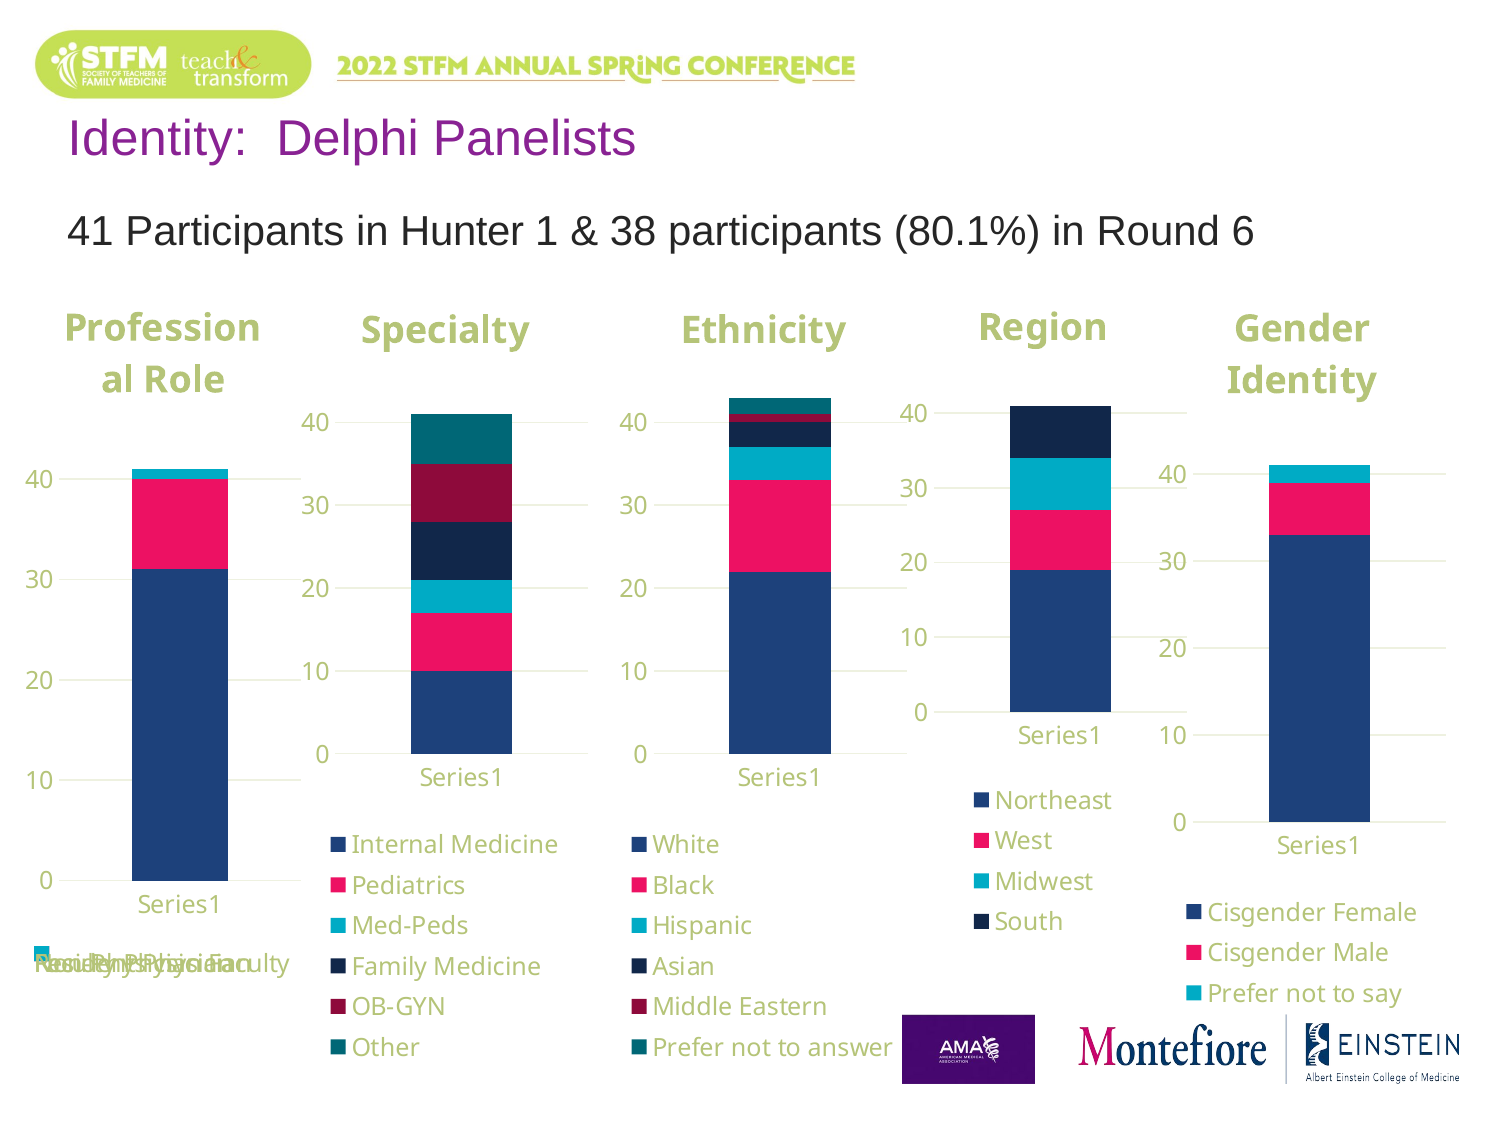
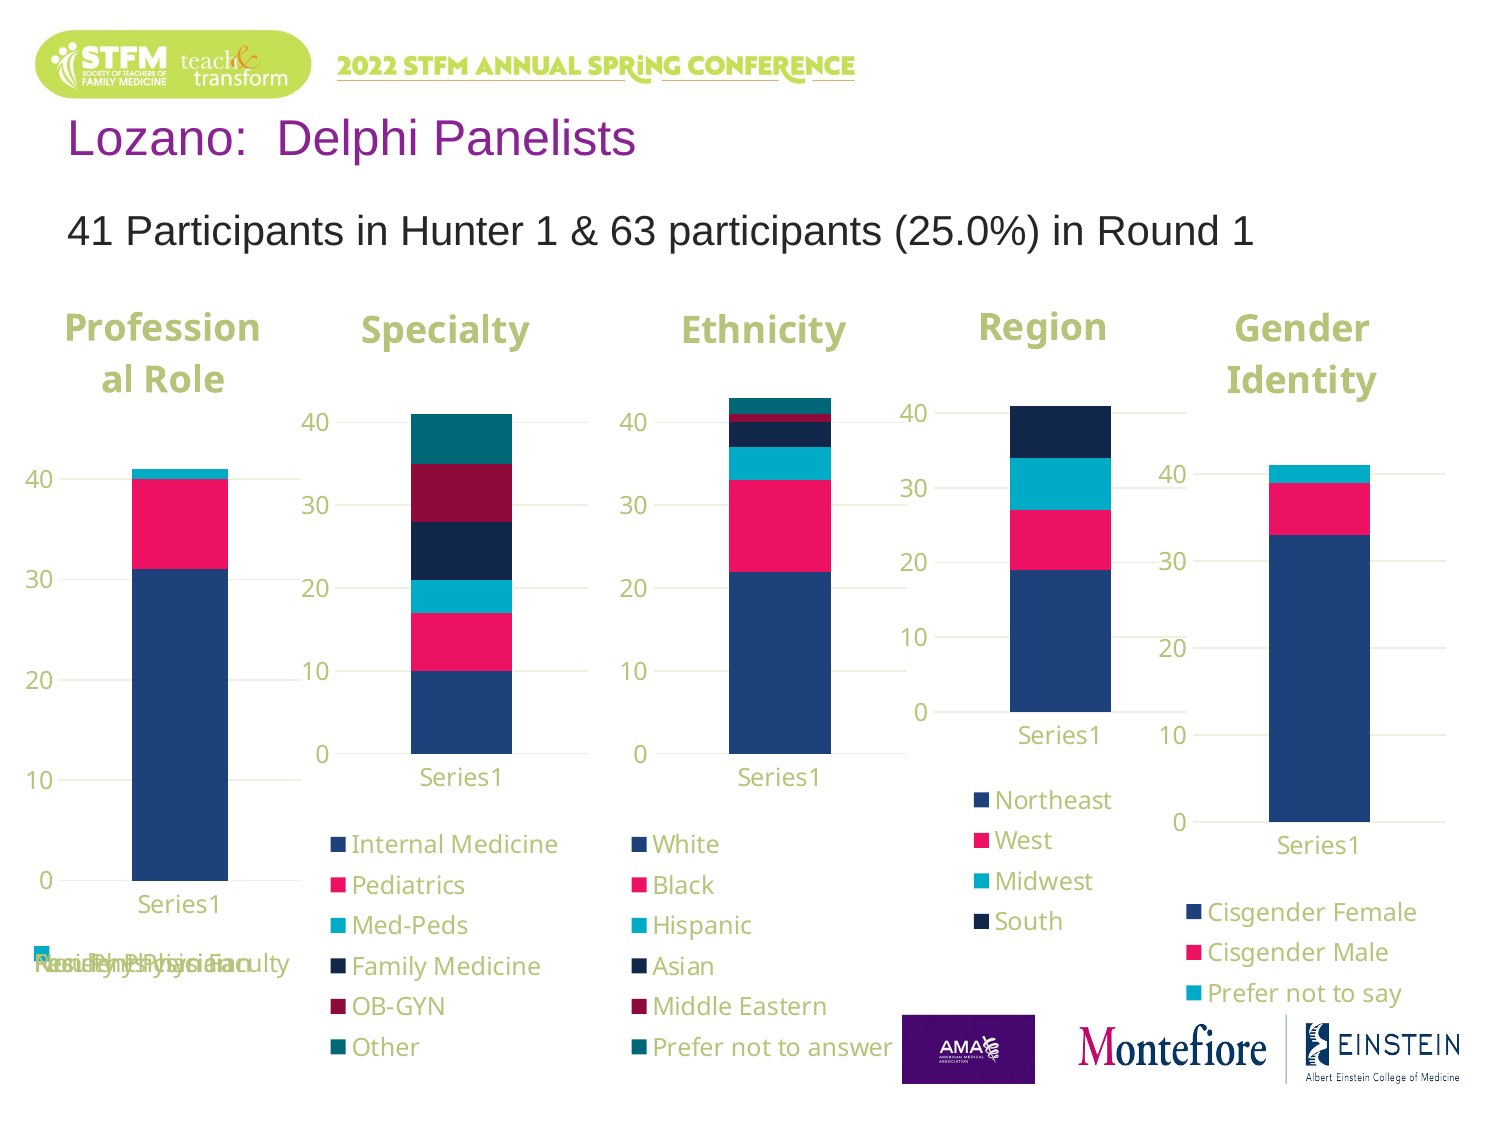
Identity at (158, 139): Identity -> Lozano
38: 38 -> 63
80.1%: 80.1% -> 25.0%
Round 6: 6 -> 1
